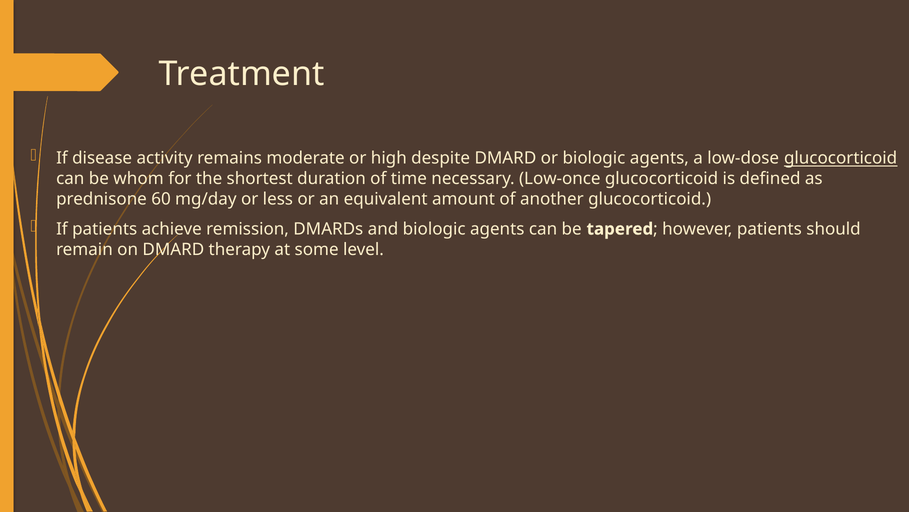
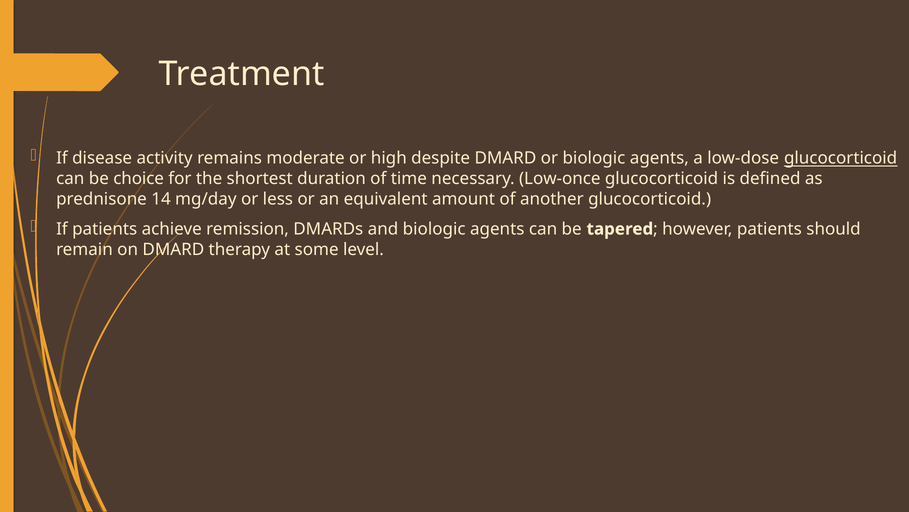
whom: whom -> choice
60: 60 -> 14
